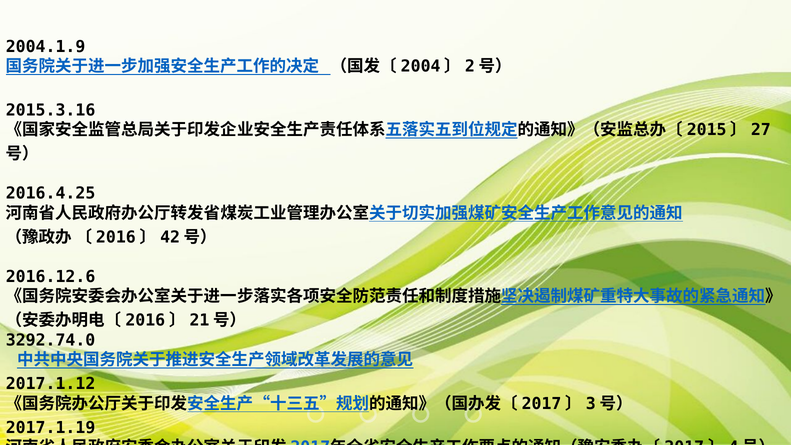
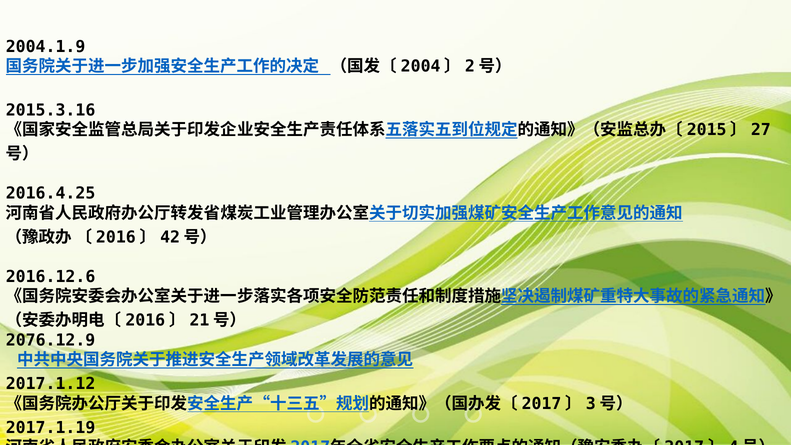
3292.74.0: 3292.74.0 -> 2076.12.9
